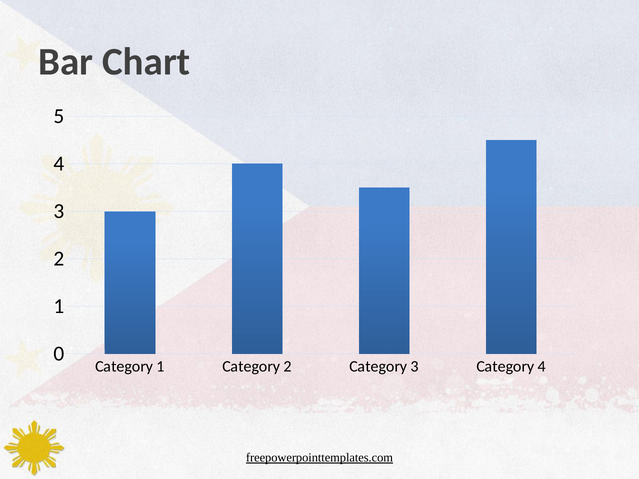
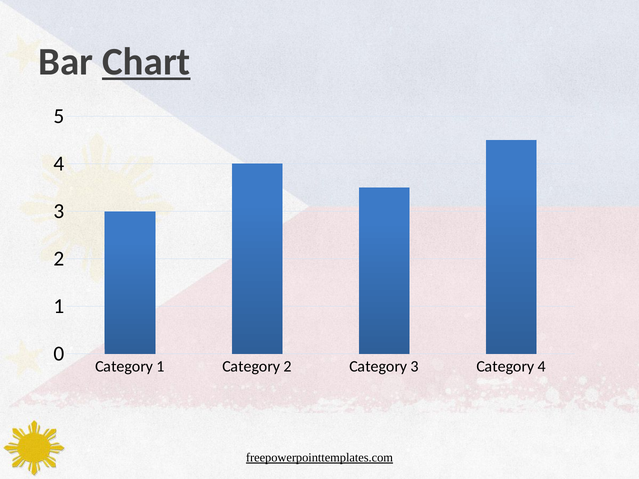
Chart underline: none -> present
